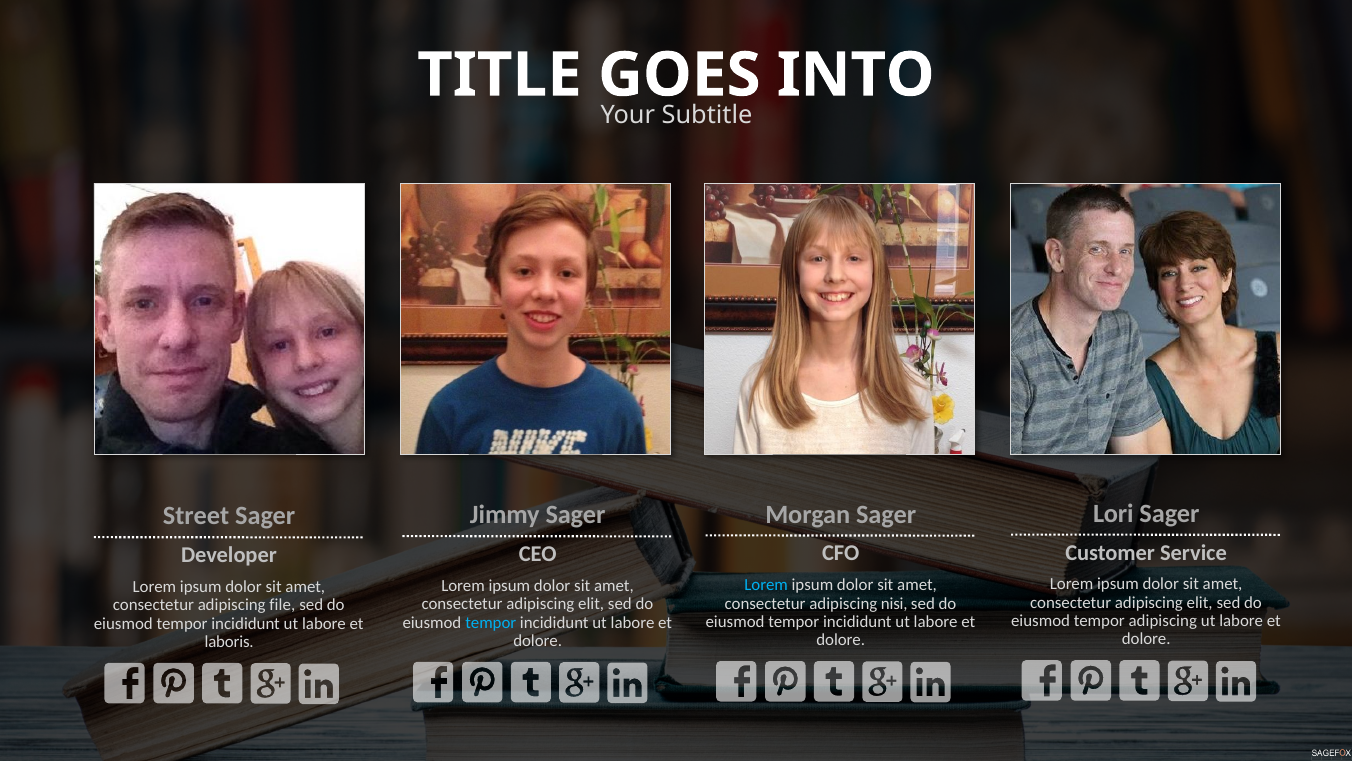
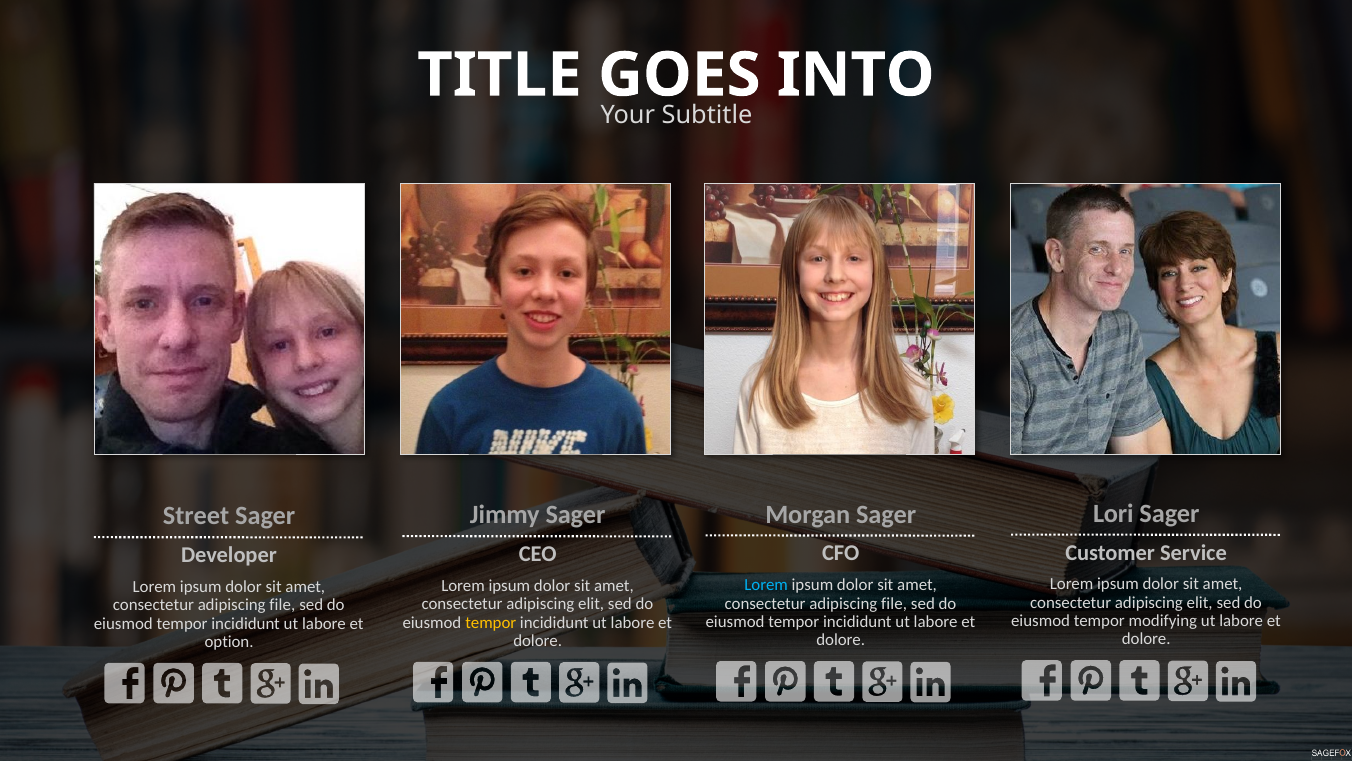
nisi at (894, 603): nisi -> file
tempor adipiscing: adipiscing -> modifying
tempor at (491, 622) colour: light blue -> yellow
laboris: laboris -> option
